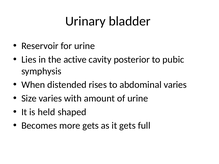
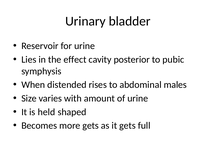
active: active -> effect
abdominal varies: varies -> males
